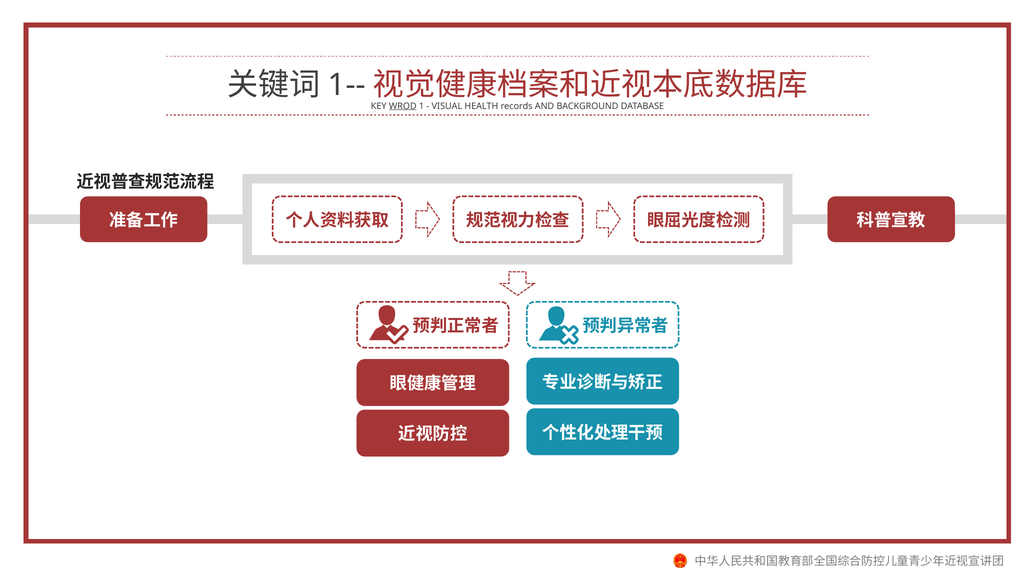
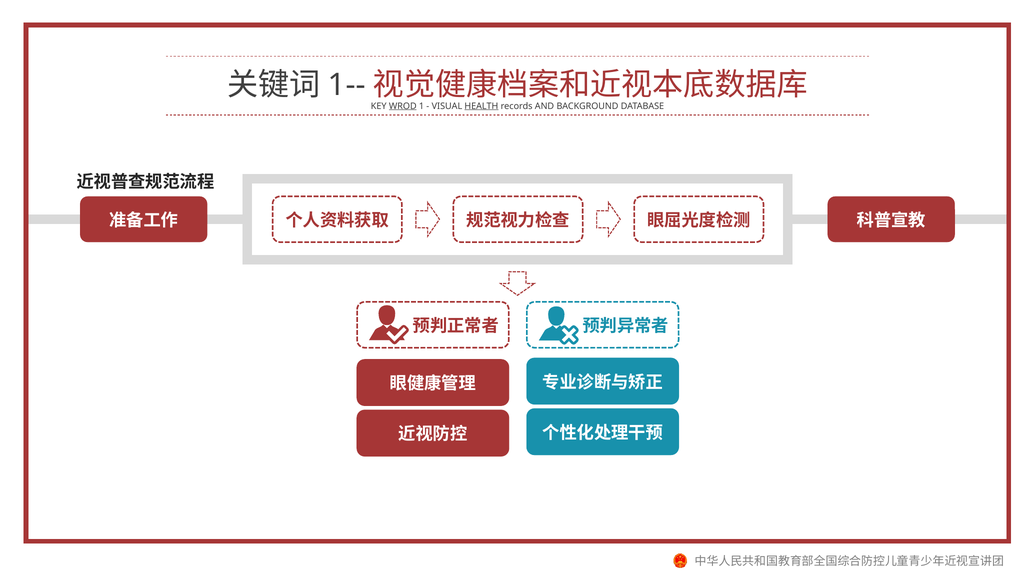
HEALTH underline: none -> present
